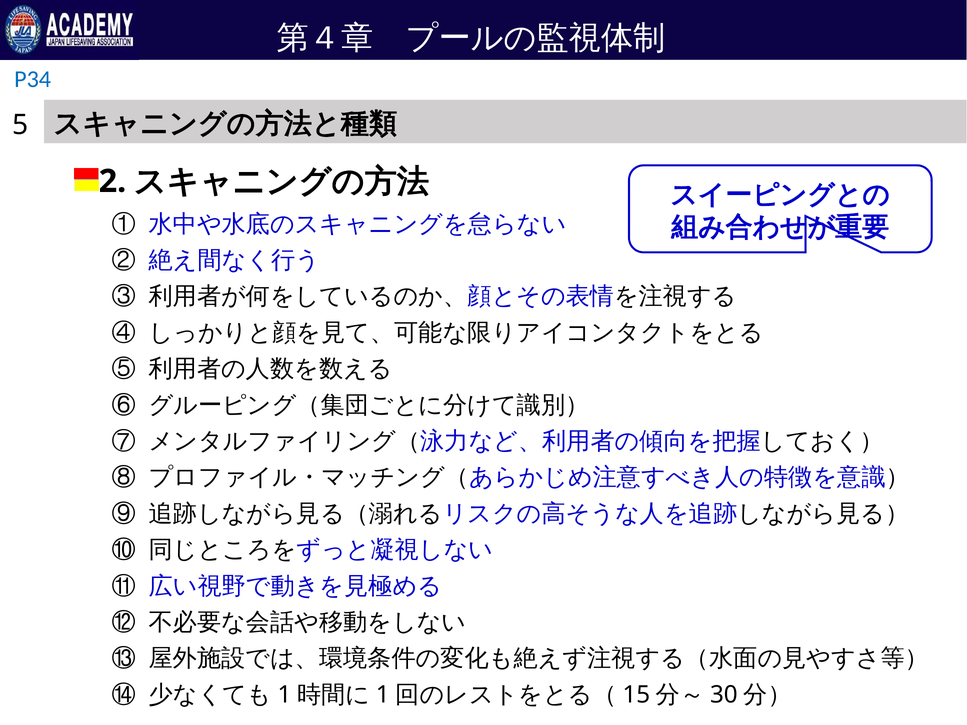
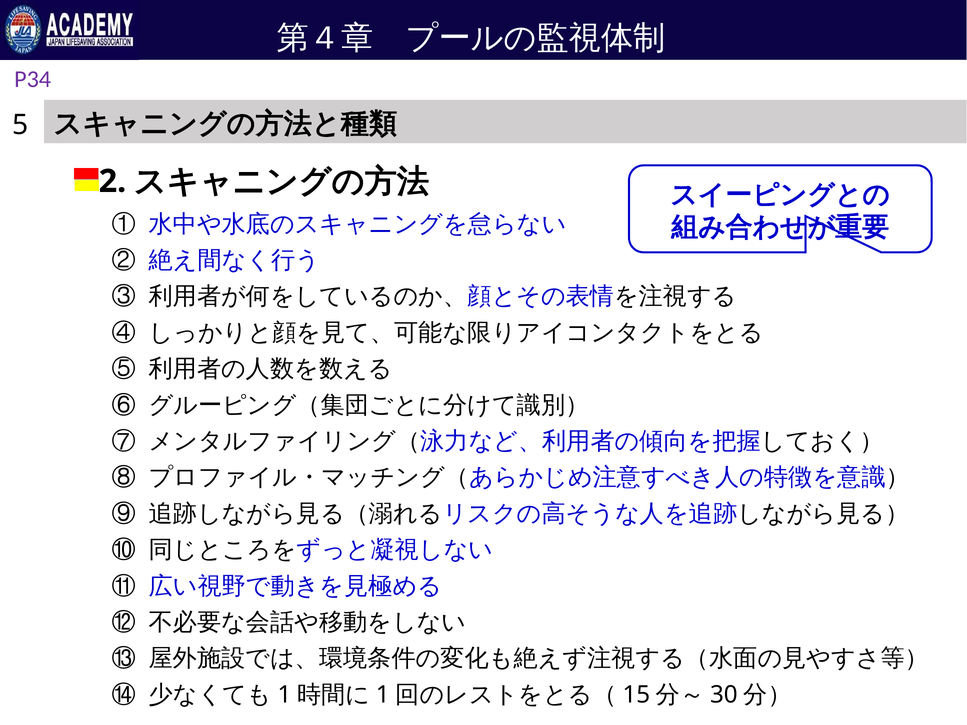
P34 colour: blue -> purple
